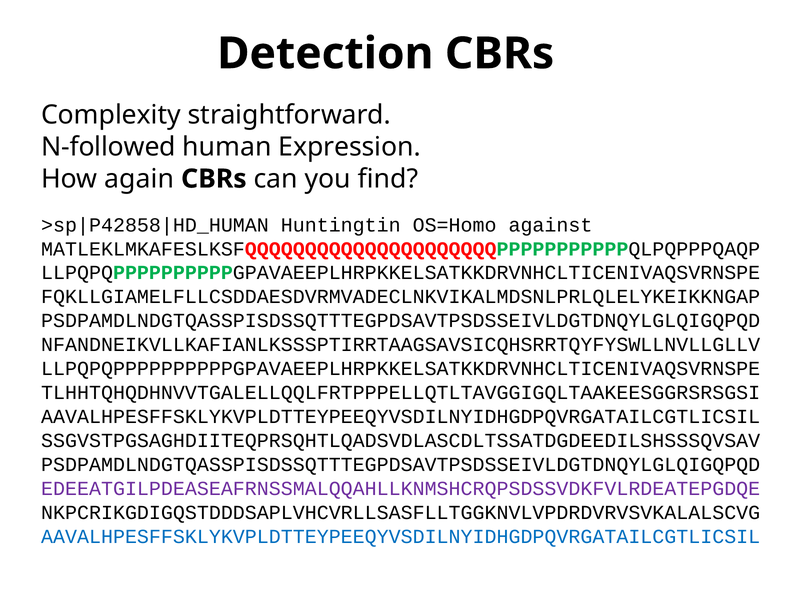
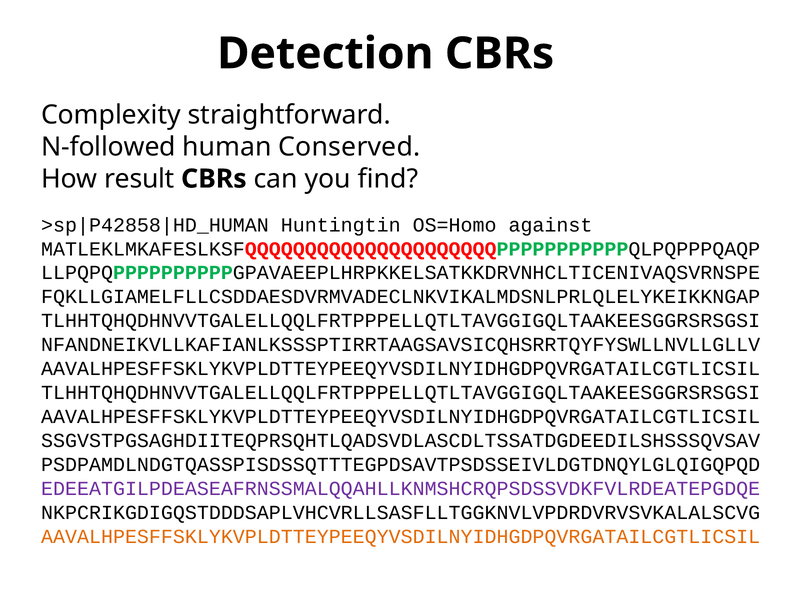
Expression: Expression -> Conserved
again: again -> result
PSDPAMDLNDGTQASSPISDSSQTTTEGPDSAVTPSDSSEIVLDGTDNQYLGLQIGQPQD at (401, 321): PSDPAMDLNDGTQASSPISDSSQTTTEGPDSAVTPSDSSEIVLDGTDNQYLGLQIGQPQD -> TLHHTQHQDHNVVTGALELLQQLFRTPPPELLQTLTAVGGIGQLTAAKEESGGRSRSGSI
LLPQPQPPPPPPPPPPGPAVAEEPLHRPKKELSATKKDRVNHCLTICENIVAQSVRNSPE at (401, 369): LLPQPQPPPPPPPPPPGPAVAEEPLHRPKKELSATKKDRVNHCLTICENIVAQSVRNSPE -> AAVALHPESFFSKLYKVPLDTTEYPEEQYVSDILNYIDHGDPQVRGATAILCGTLICSIL
AAVALHPESFFSKLYKVPLDTTEYPEEQYVSDILNYIDHGDPQVRGATAILCGTLICSIL at (401, 537) colour: blue -> orange
